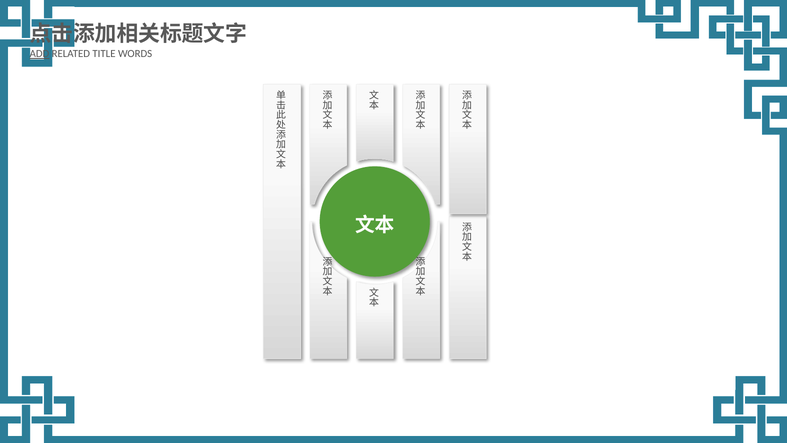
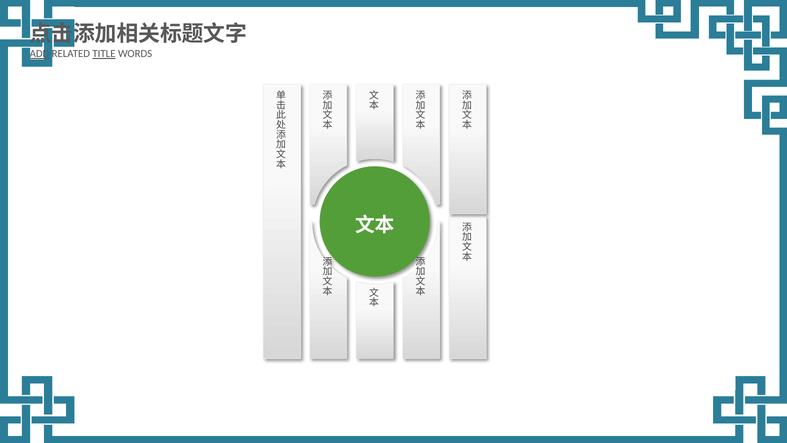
TITLE underline: none -> present
